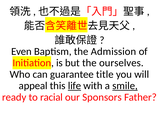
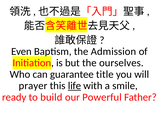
appeal: appeal -> prayer
smile underline: present -> none
racial: racial -> build
Sponsors: Sponsors -> Powerful
